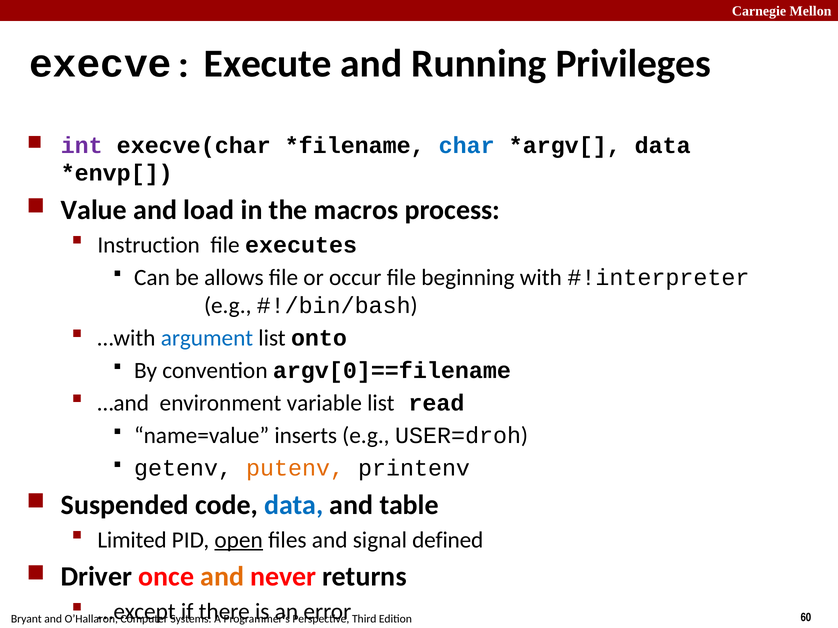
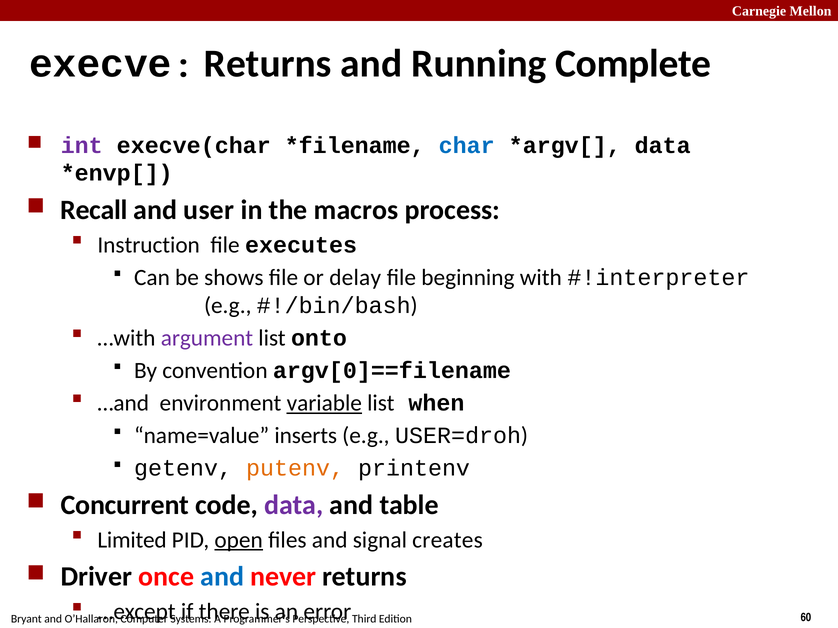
execve Execute: Execute -> Returns
Privileges: Privileges -> Complete
Value: Value -> Recall
load: load -> user
allows: allows -> shows
occur: occur -> delay
argument colour: blue -> purple
variable underline: none -> present
read: read -> when
Suspended: Suspended -> Concurrent
data at (294, 505) colour: blue -> purple
defined: defined -> creates
and at (222, 577) colour: orange -> blue
